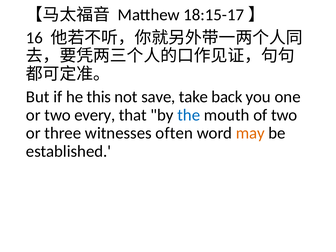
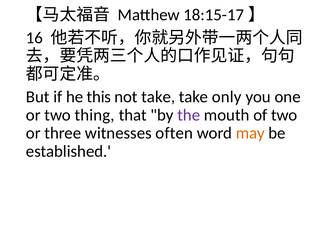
not save: save -> take
back: back -> only
every: every -> thing
the colour: blue -> purple
